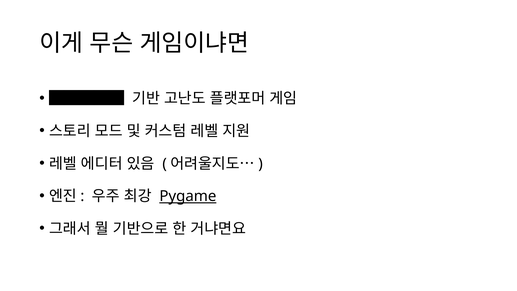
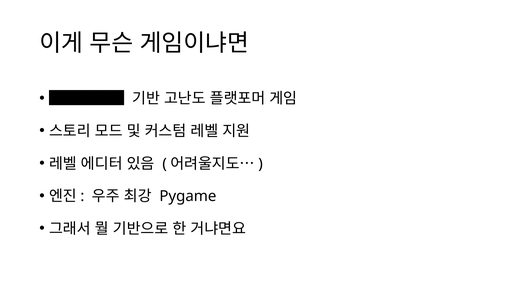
Pygame underline: present -> none
